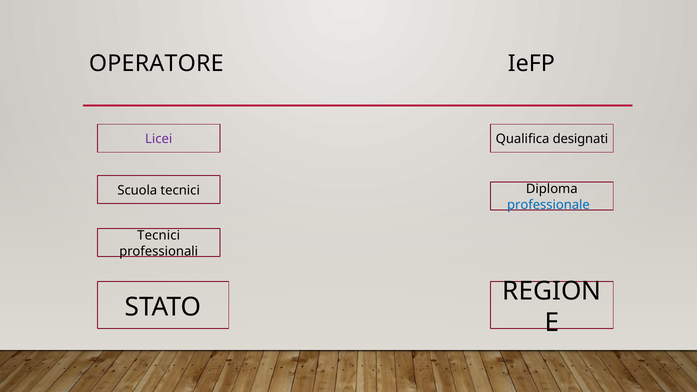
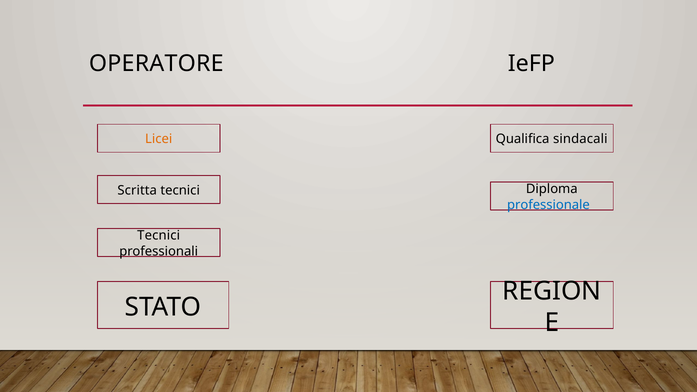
Licei colour: purple -> orange
designati: designati -> sindacali
Scuola: Scuola -> Scritta
